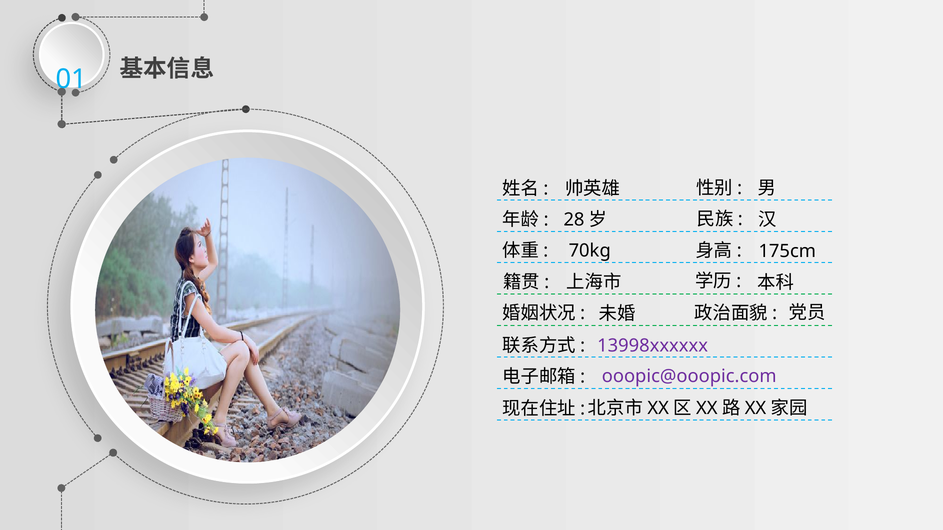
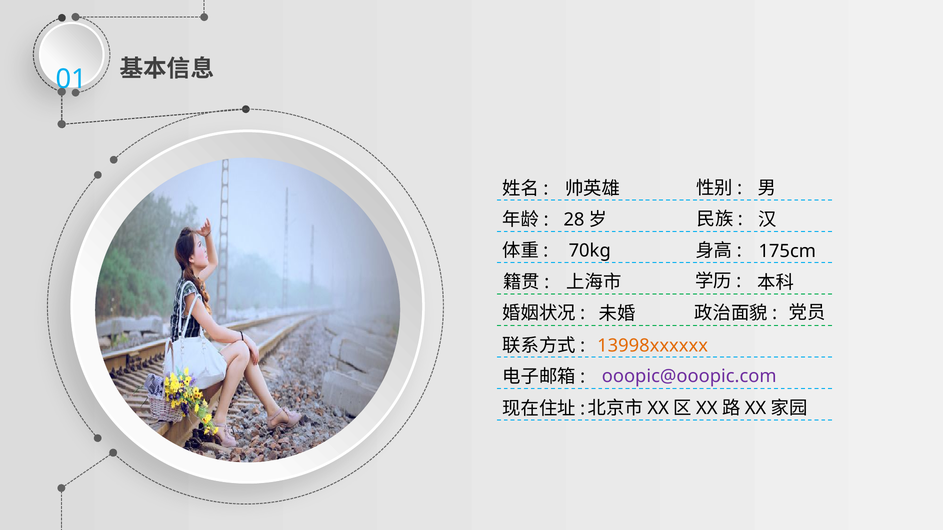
13998xxxxxx colour: purple -> orange
